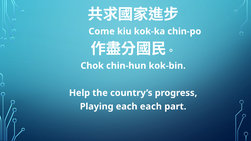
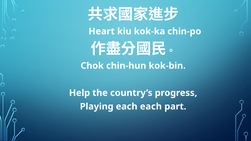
Come: Come -> Heart
